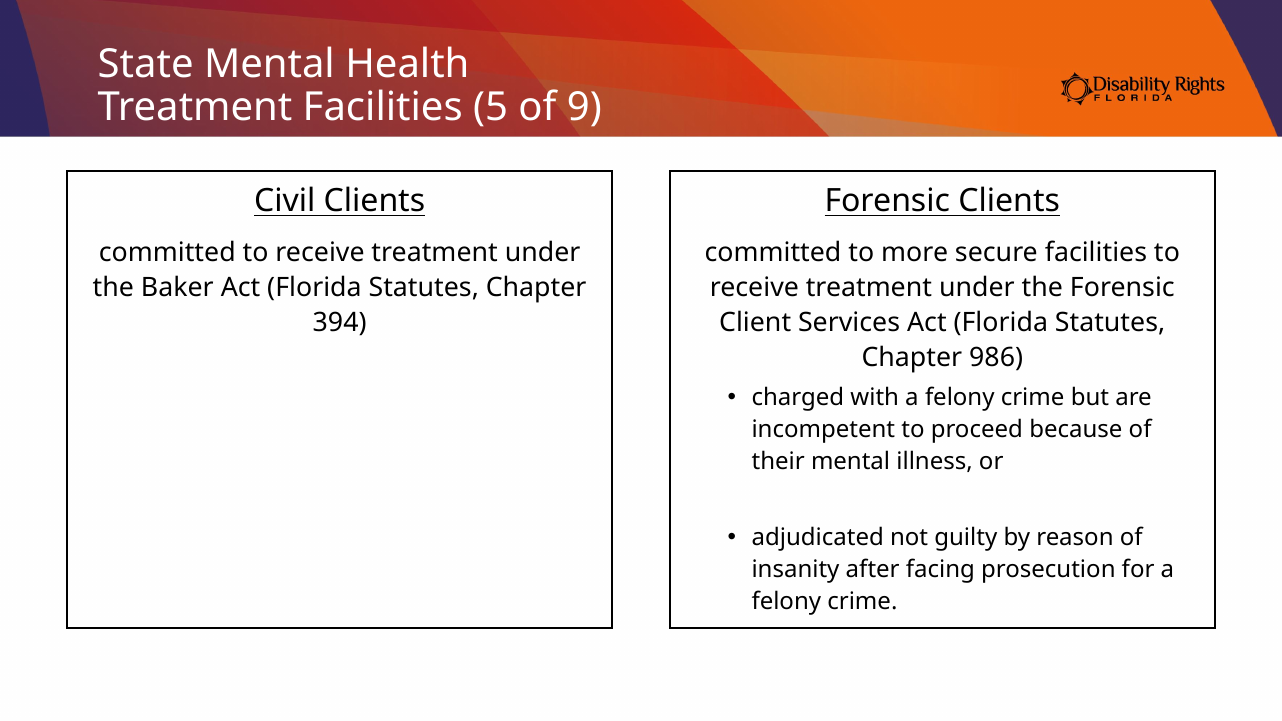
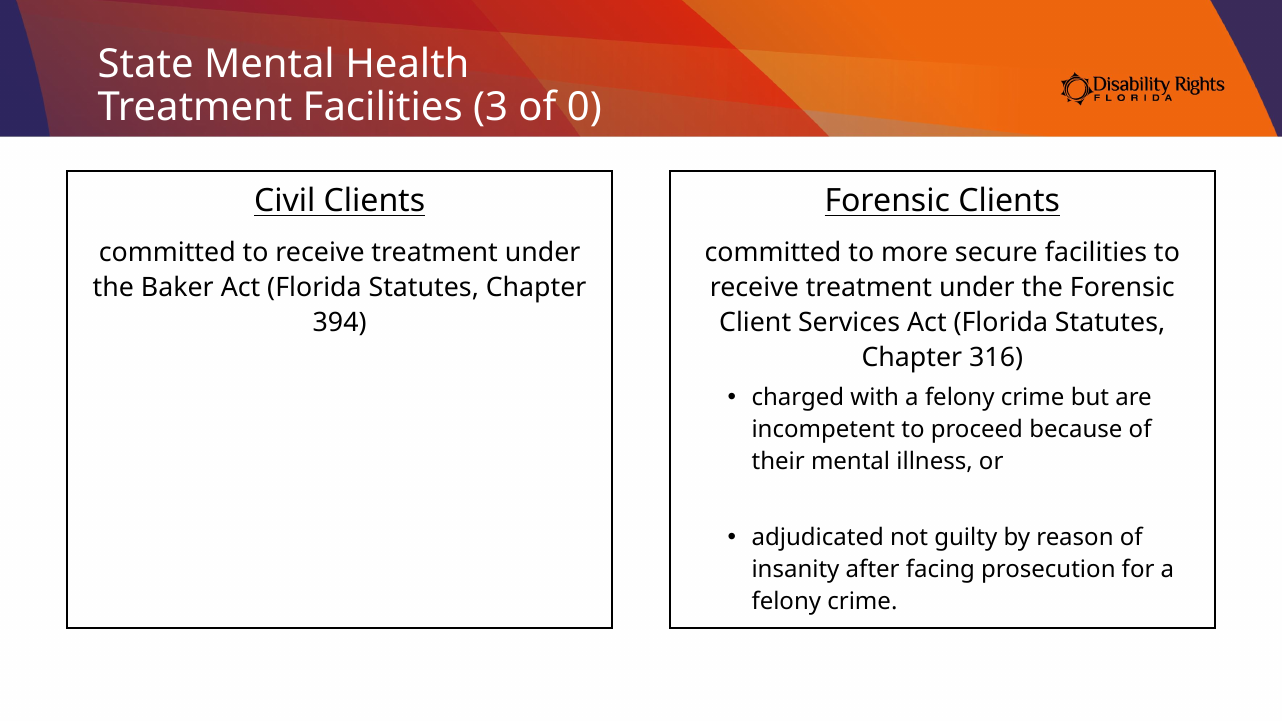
5: 5 -> 3
9: 9 -> 0
986: 986 -> 316
